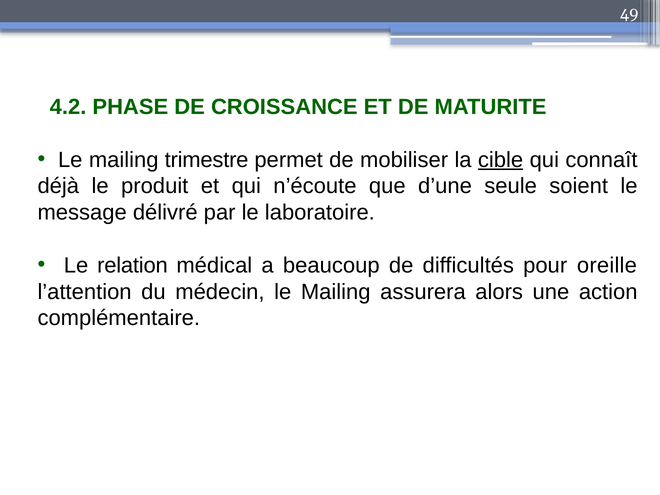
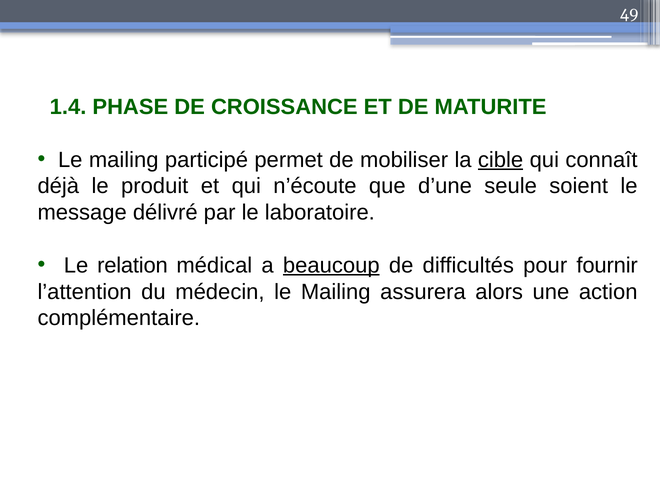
4.2: 4.2 -> 1.4
trimestre: trimestre -> participé
beaucoup underline: none -> present
oreille: oreille -> fournir
